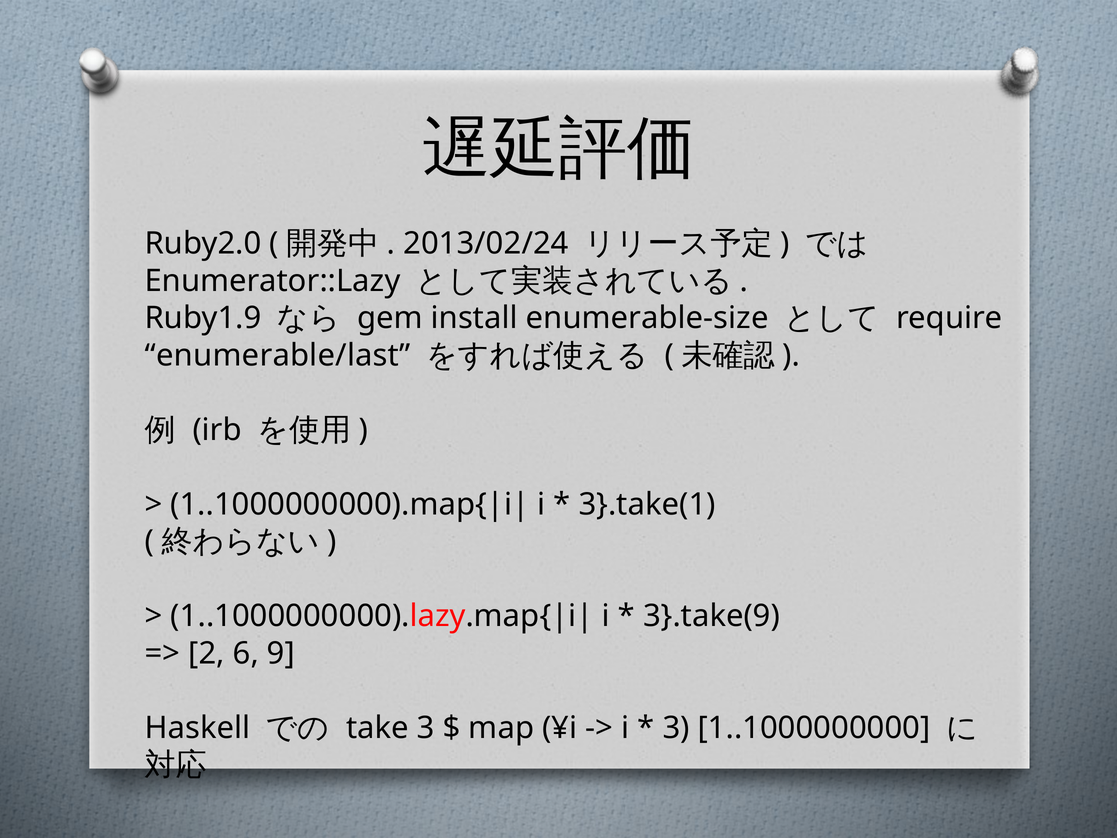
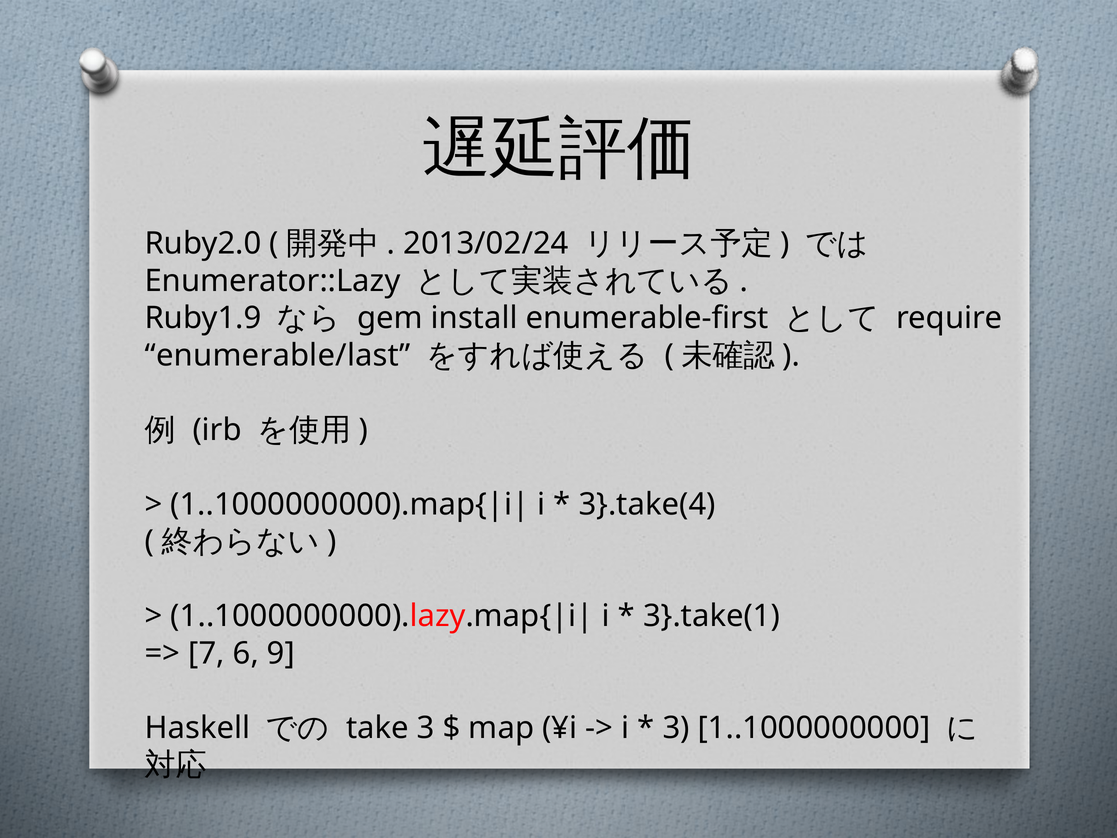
enumerable-size: enumerable-size -> enumerable-first
3}.take(1: 3}.take(1 -> 3}.take(4
3}.take(9: 3}.take(9 -> 3}.take(1
2: 2 -> 7
